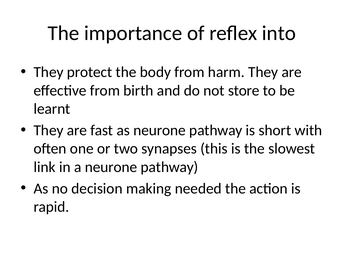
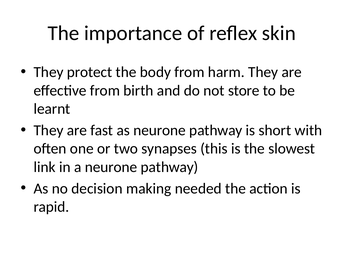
into: into -> skin
